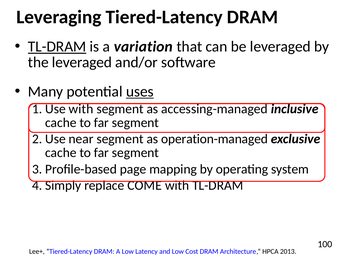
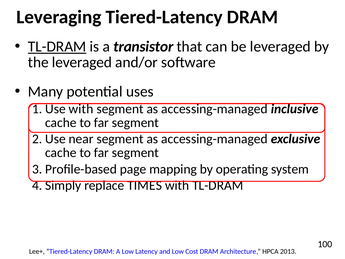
variation: variation -> transistor
uses underline: present -> none
near segment as operation-managed: operation-managed -> accessing-managed
COME: COME -> TIMES
